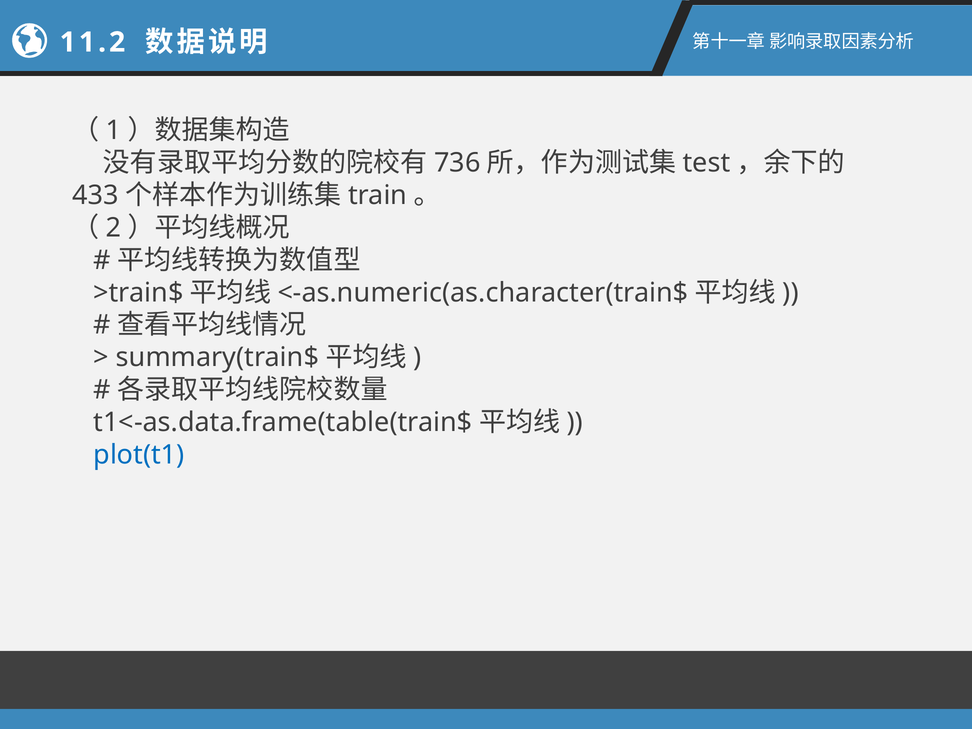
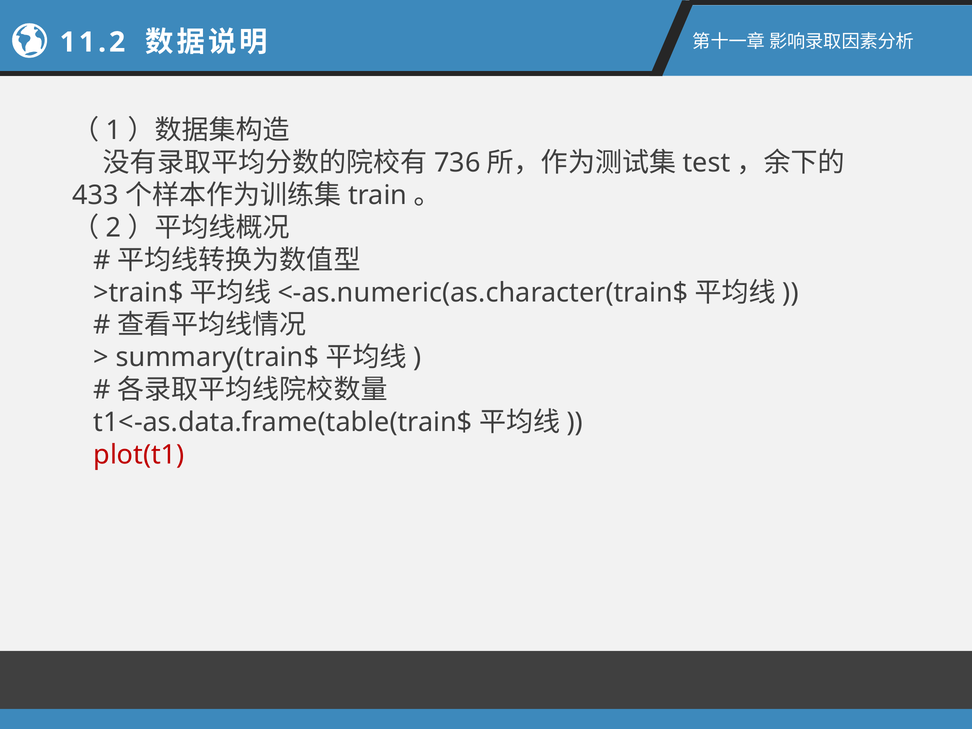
plot(t1 colour: blue -> red
